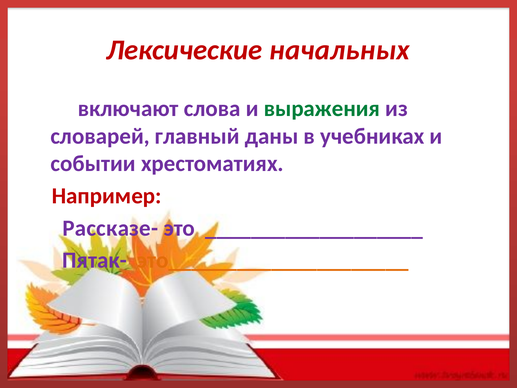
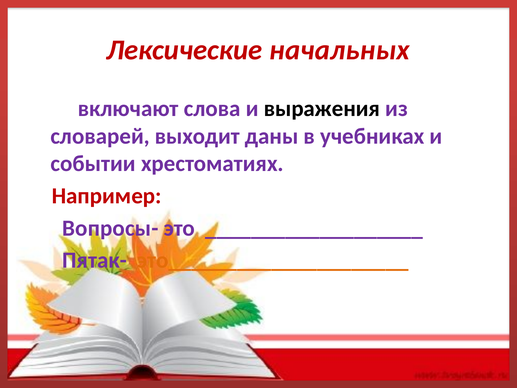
выражения colour: green -> black
главный: главный -> выходит
Рассказе-: Рассказе- -> Вопросы-
